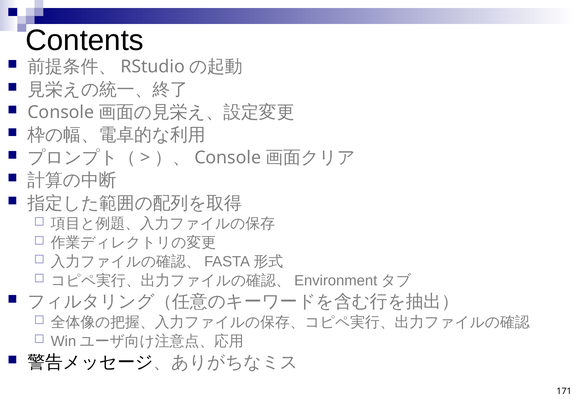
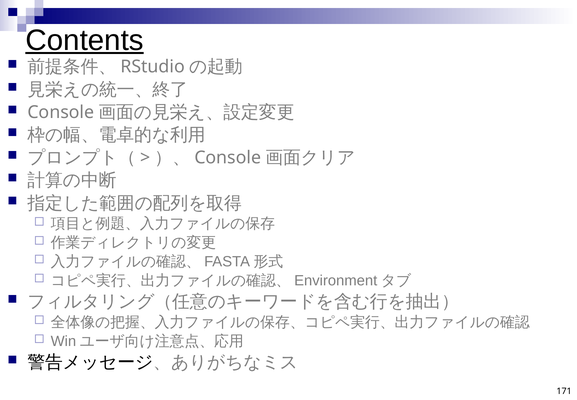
Contents underline: none -> present
